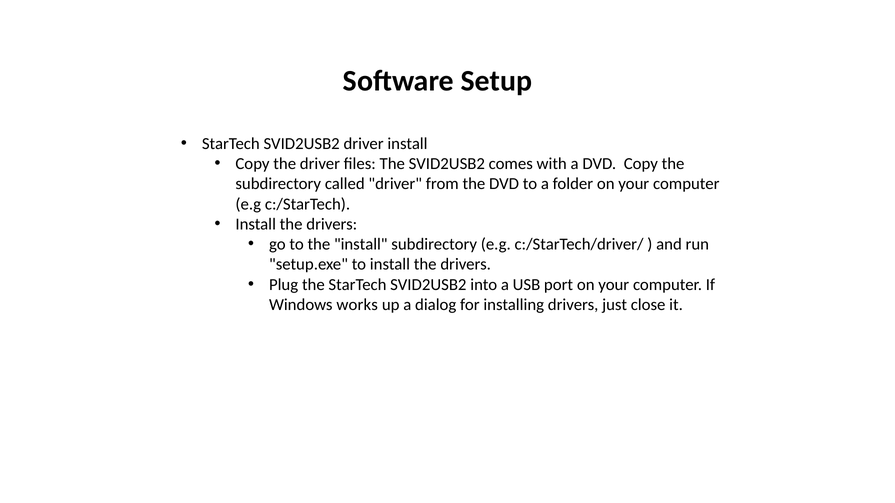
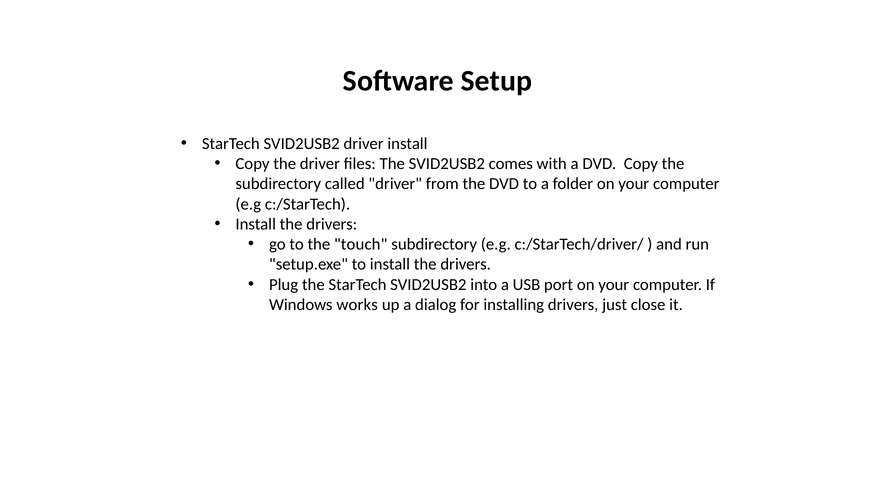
the install: install -> touch
